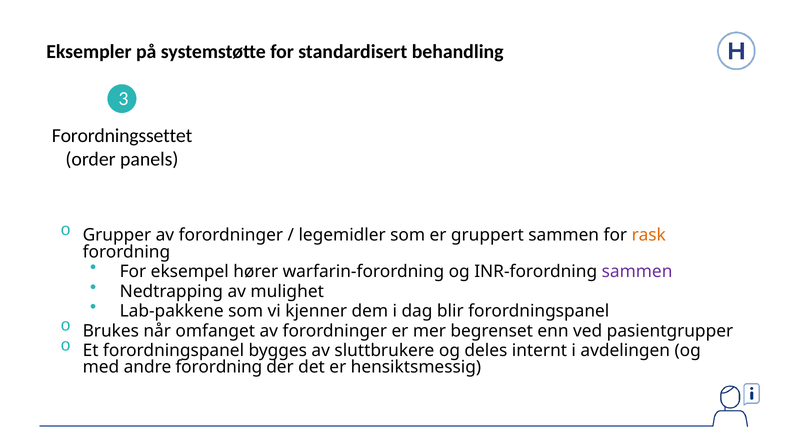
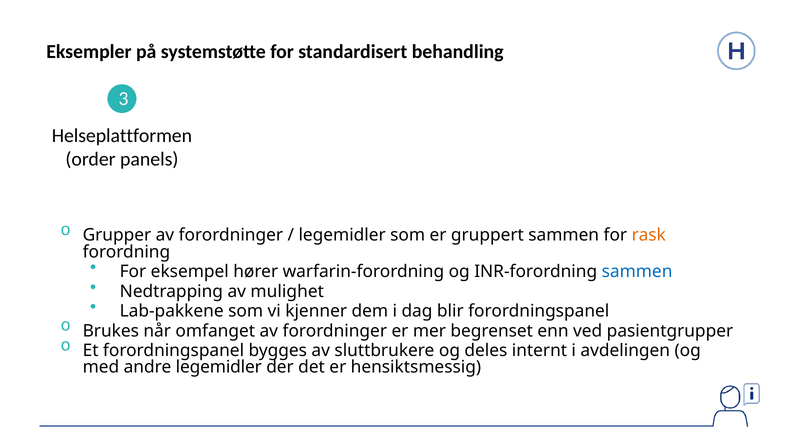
Forordningssettet: Forordningssettet -> Helseplattformen
sammen at (637, 272) colour: purple -> blue
andre forordning: forordning -> legemidler
